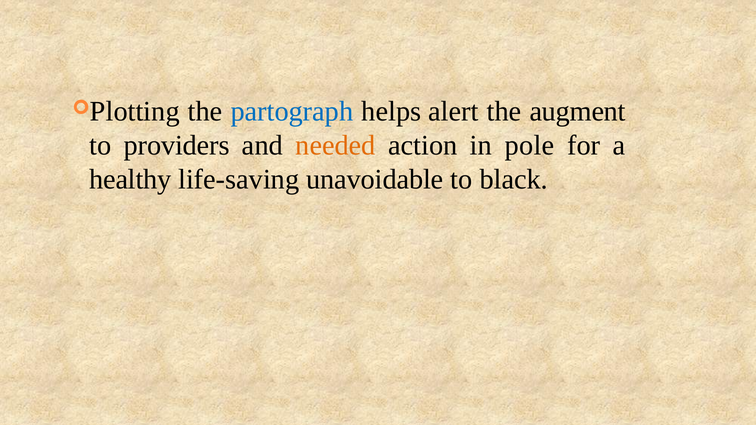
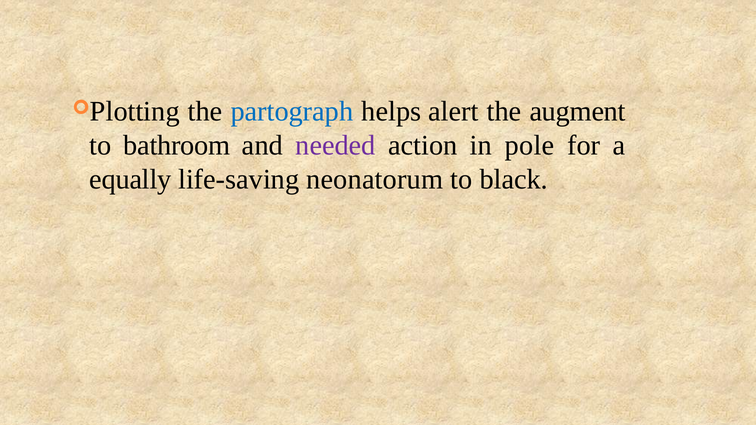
providers: providers -> bathroom
needed colour: orange -> purple
healthy: healthy -> equally
unavoidable: unavoidable -> neonatorum
